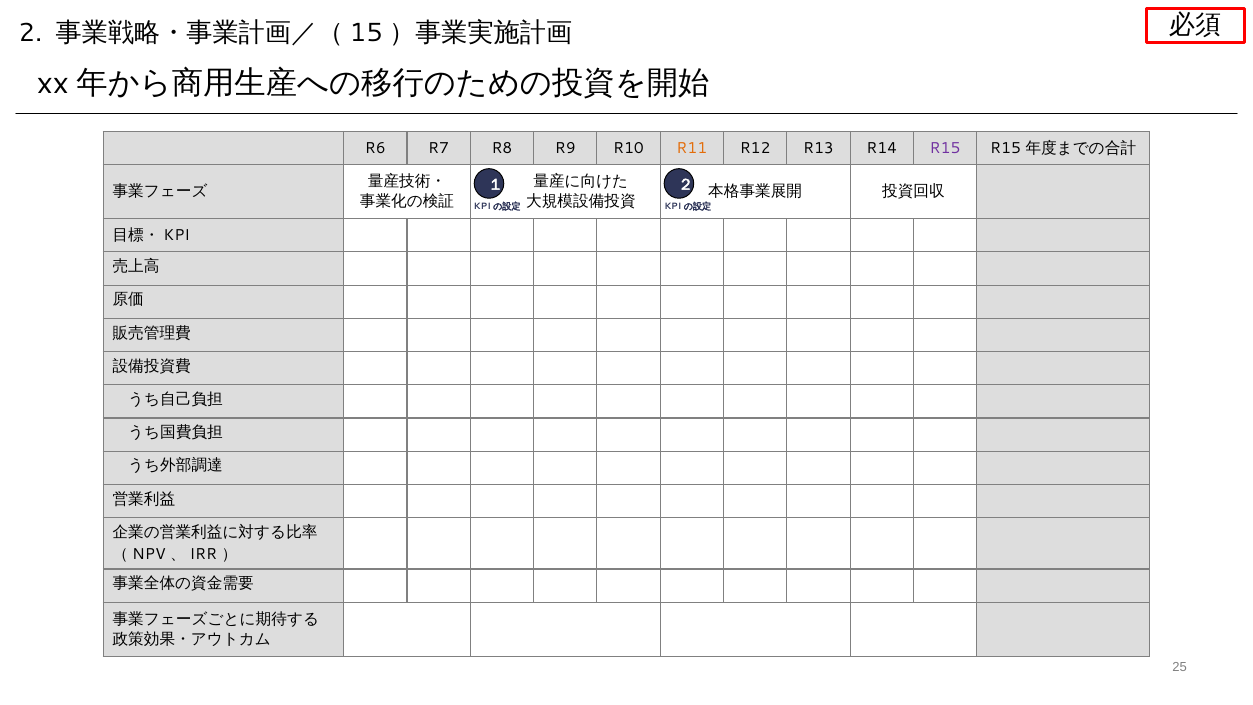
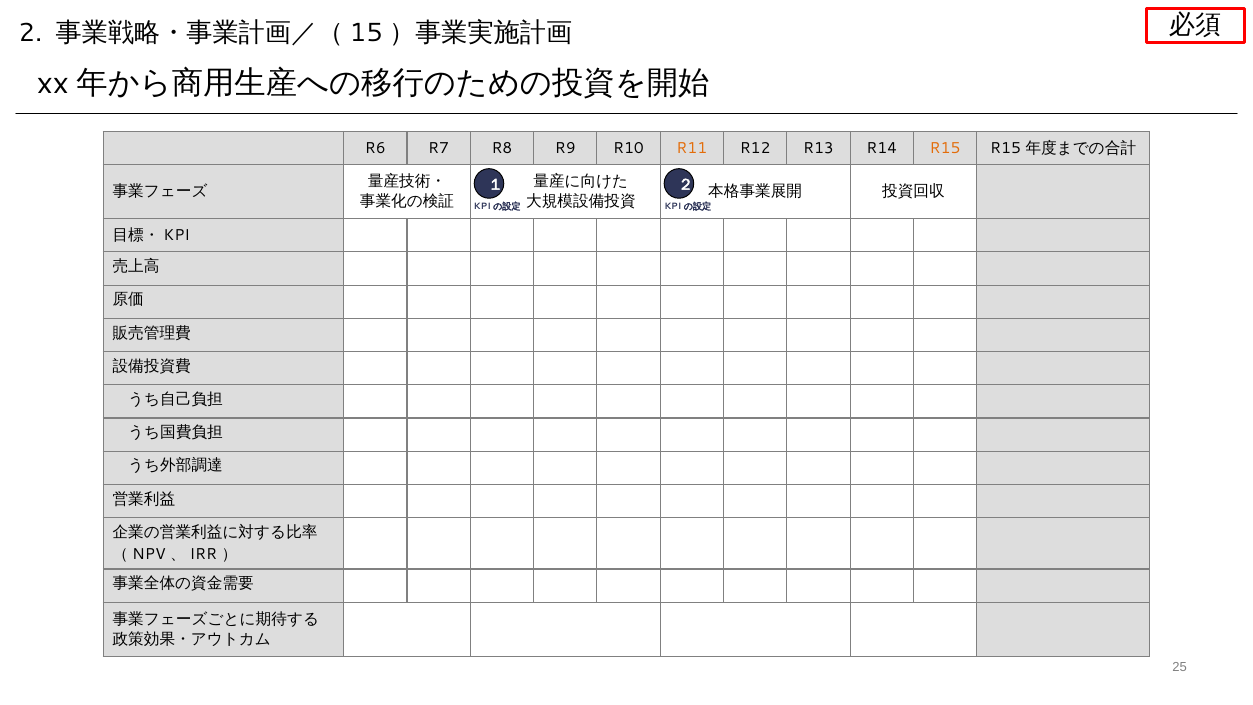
R15 at (945, 149) colour: purple -> orange
